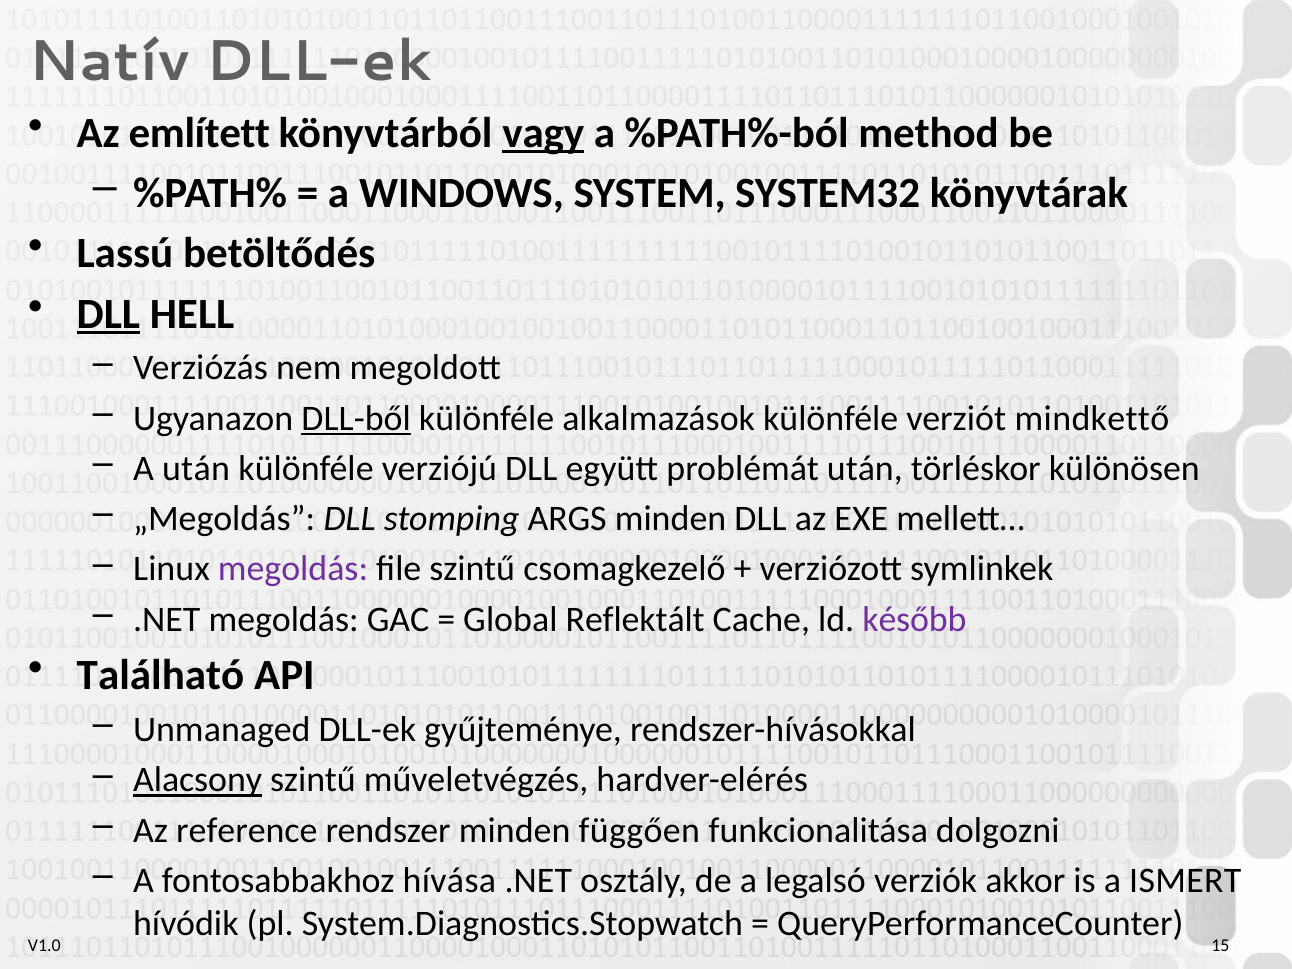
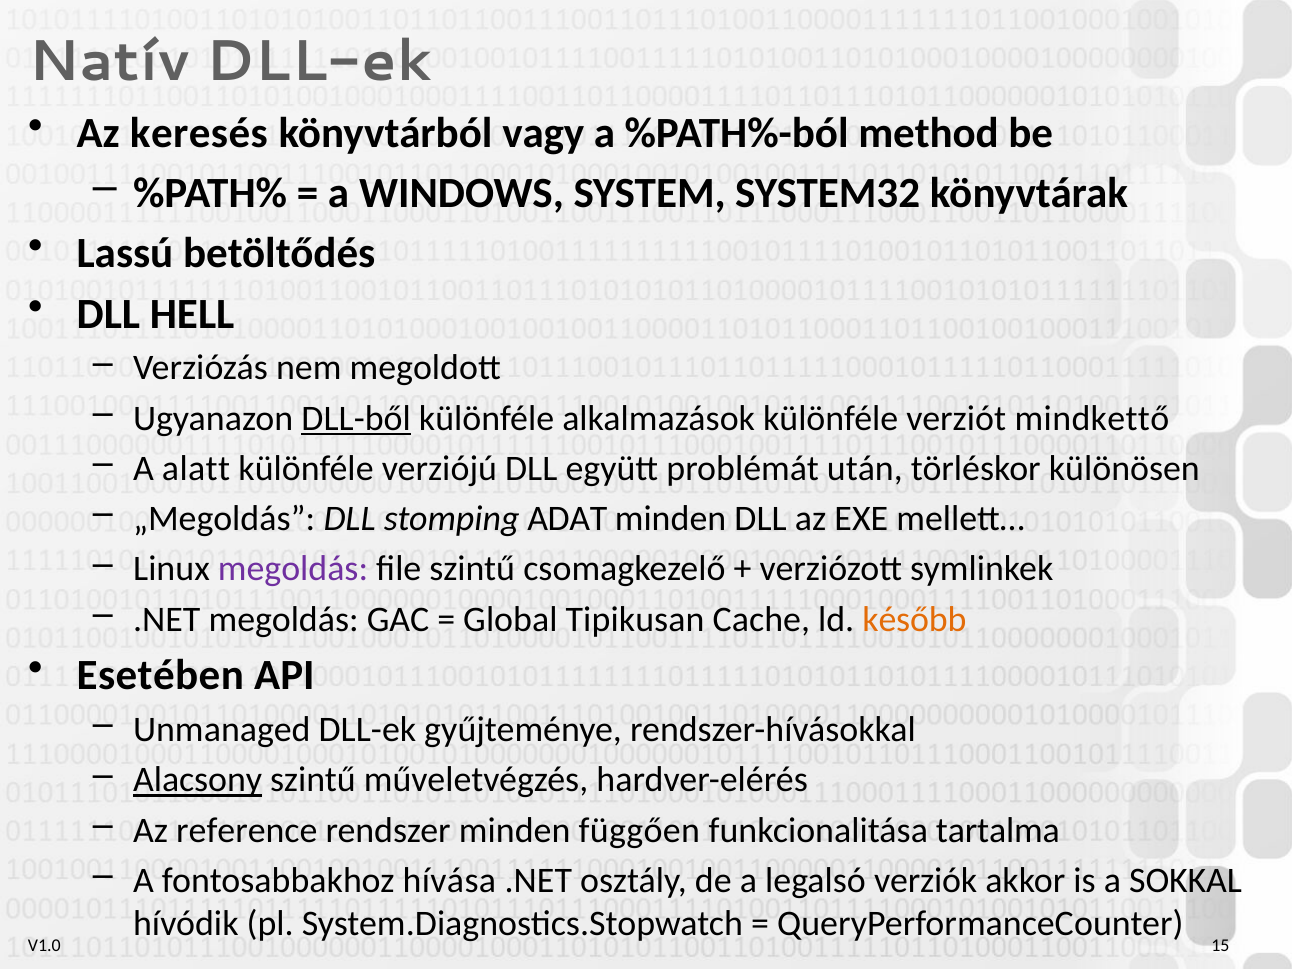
említett: említett -> keresés
vagy underline: present -> none
DLL at (108, 314) underline: present -> none
A után: után -> alatt
ARGS: ARGS -> ADAT
Reflektált: Reflektált -> Tipikusan
később colour: purple -> orange
Található: Található -> Esetében
dolgozni: dolgozni -> tartalma
ISMERT: ISMERT -> SOKKAL
